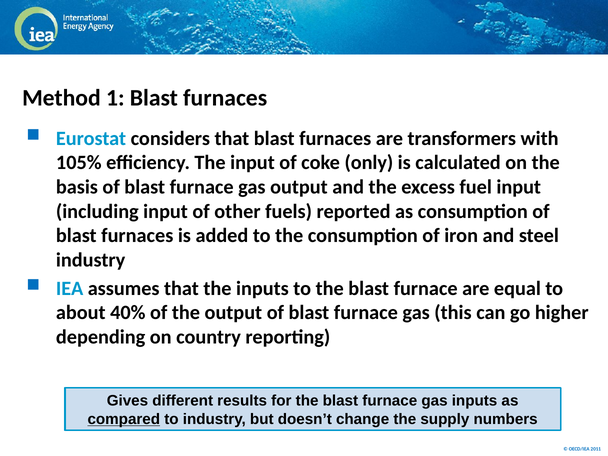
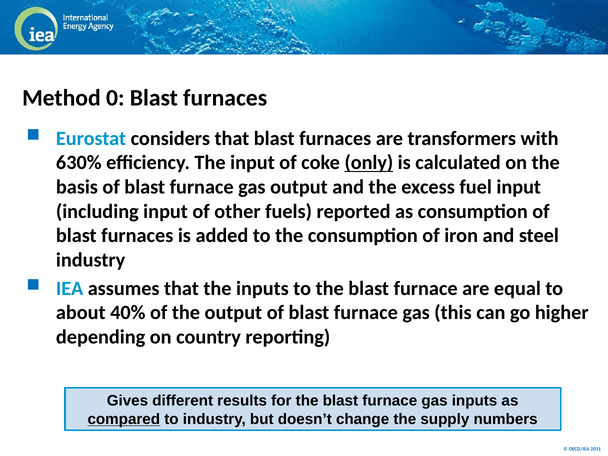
1: 1 -> 0
105%: 105% -> 630%
only underline: none -> present
